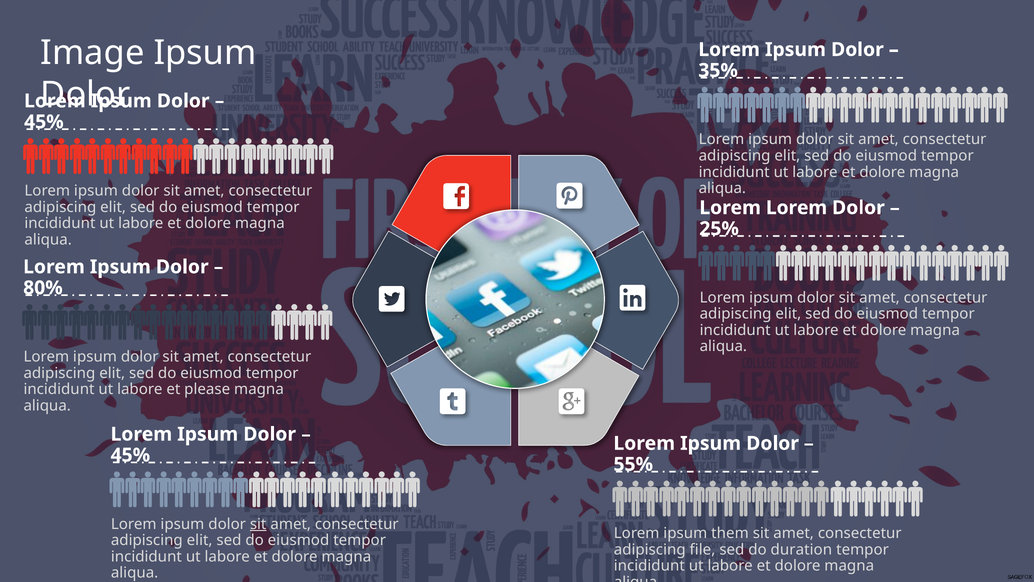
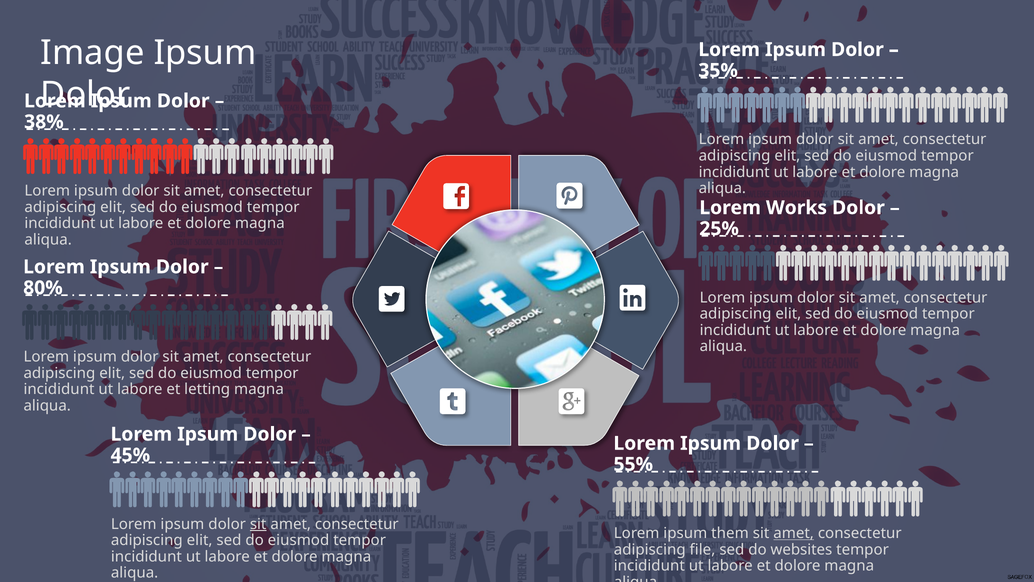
45% at (44, 122): 45% -> 38%
Lorem Lorem: Lorem -> Works
please: please -> letting
amet at (794, 533) underline: none -> present
duration: duration -> websites
